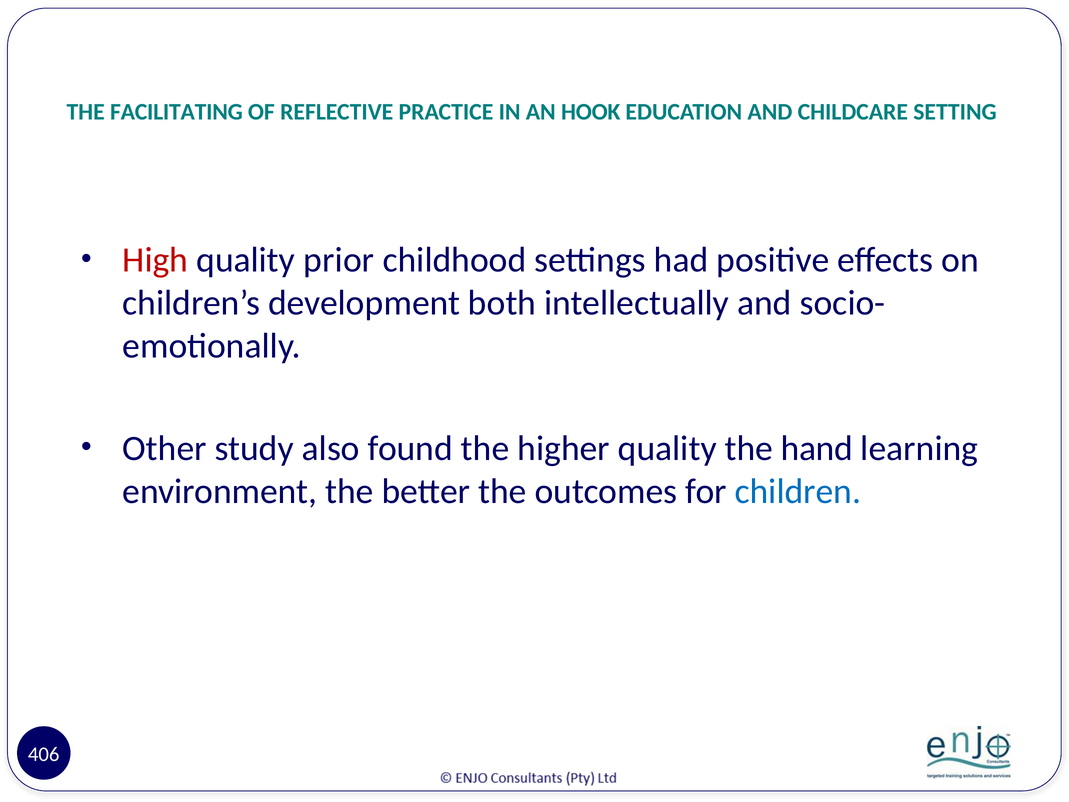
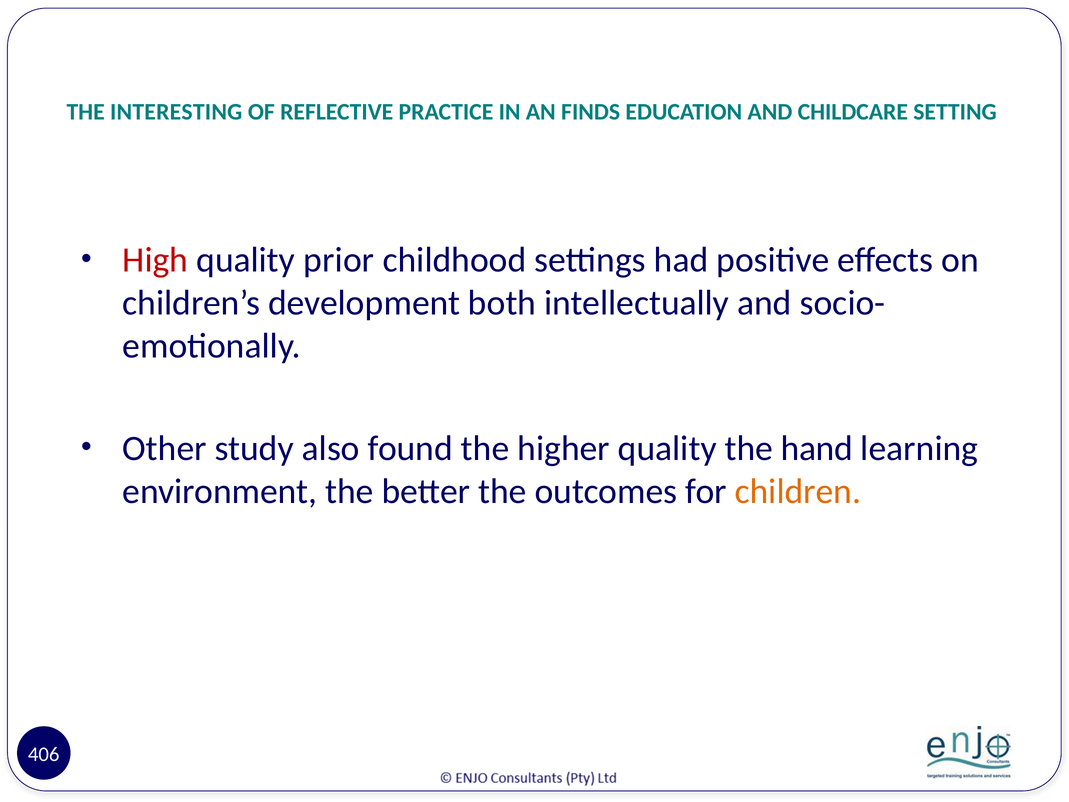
FACILITATING: FACILITATING -> INTERESTING
HOOK: HOOK -> FINDS
children colour: blue -> orange
